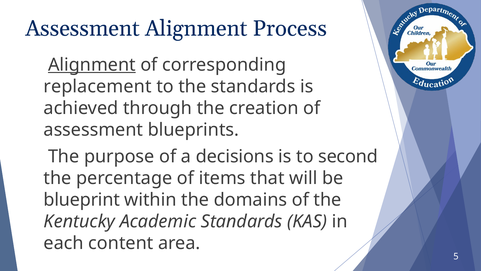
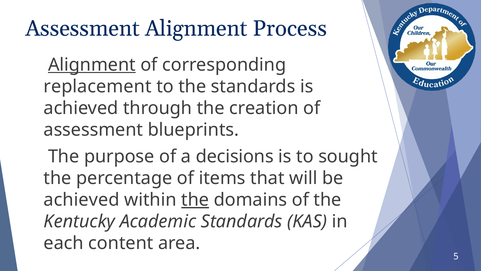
second: second -> sought
blueprint at (82, 200): blueprint -> achieved
the at (195, 200) underline: none -> present
